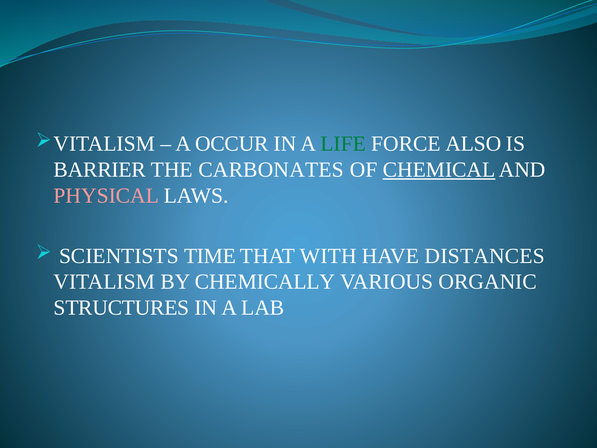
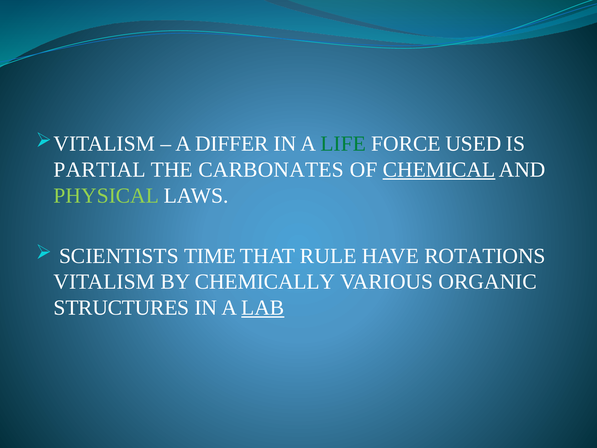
OCCUR: OCCUR -> DIFFER
ALSO: ALSO -> USED
BARRIER: BARRIER -> PARTIAL
PHYSICAL colour: pink -> light green
WITH: WITH -> RULE
DISTANCES: DISTANCES -> ROTATIONS
LAB underline: none -> present
